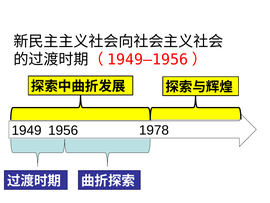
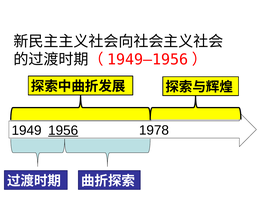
1956 underline: none -> present
